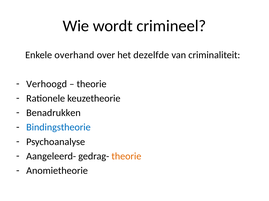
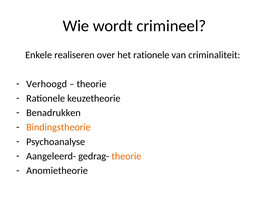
overhand: overhand -> realiseren
het dezelfde: dezelfde -> rationele
Bindingstheorie colour: blue -> orange
